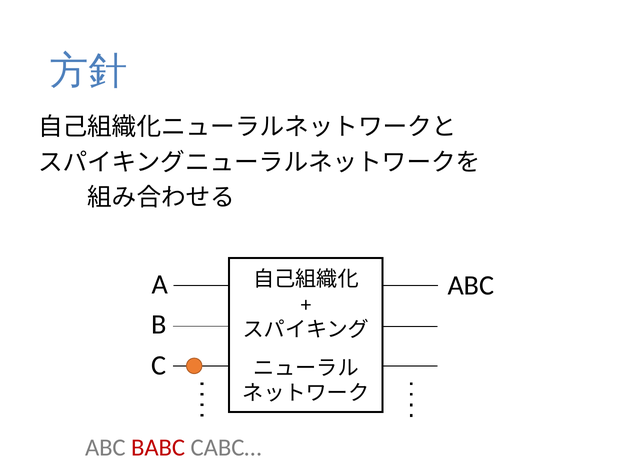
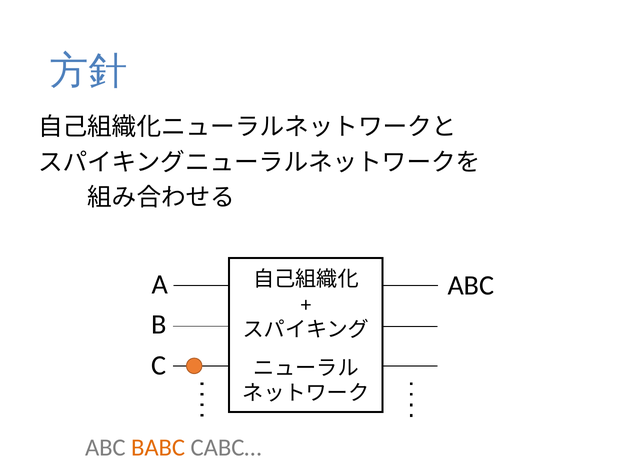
BABC colour: red -> orange
